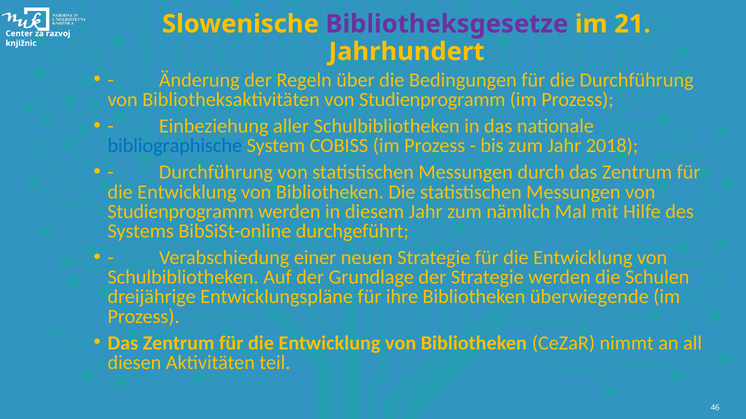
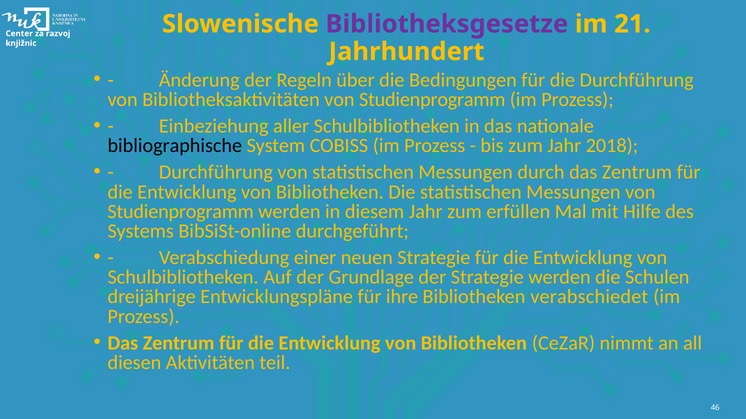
bibliographische colour: blue -> black
nämlich: nämlich -> erfüllen
überwiegende: überwiegende -> verabschiedet
